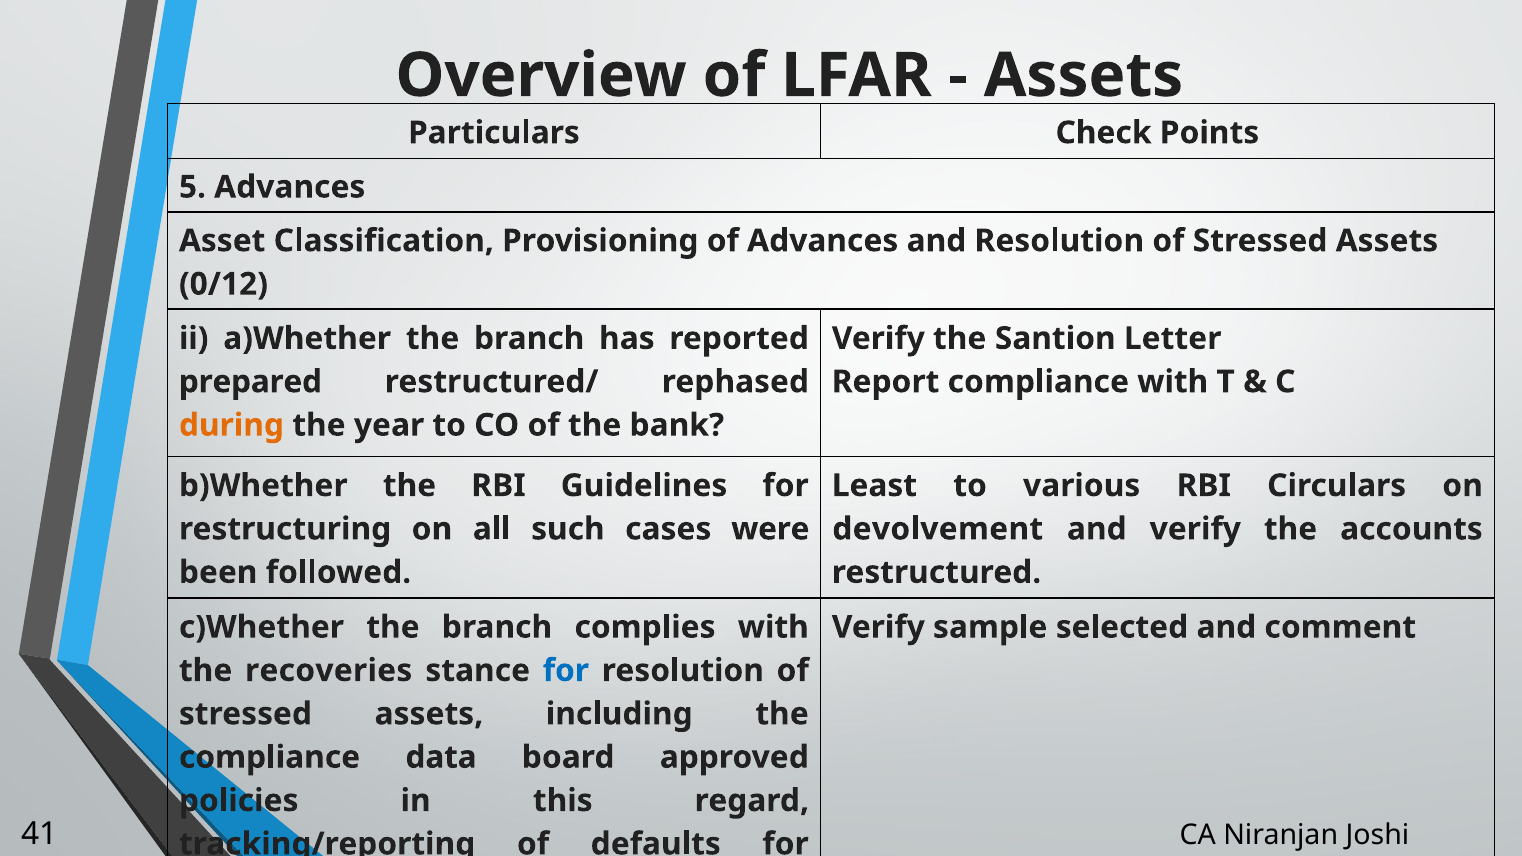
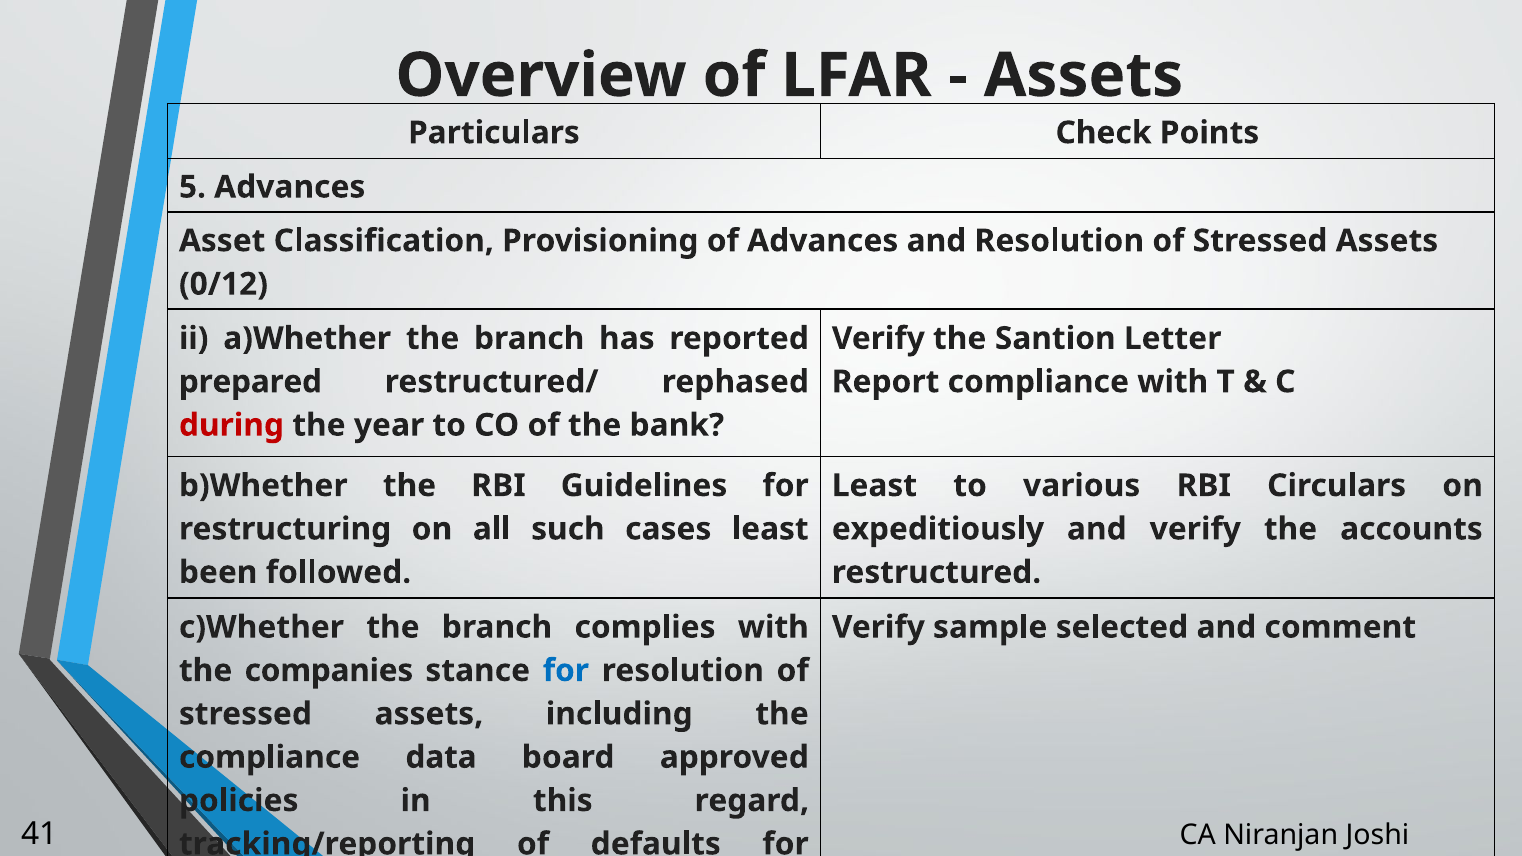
during colour: orange -> red
cases were: were -> least
devolvement: devolvement -> expeditiously
recoveries: recoveries -> companies
